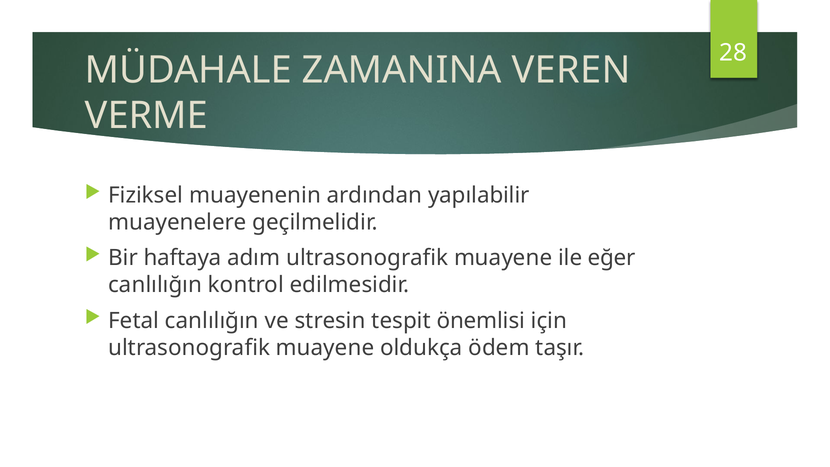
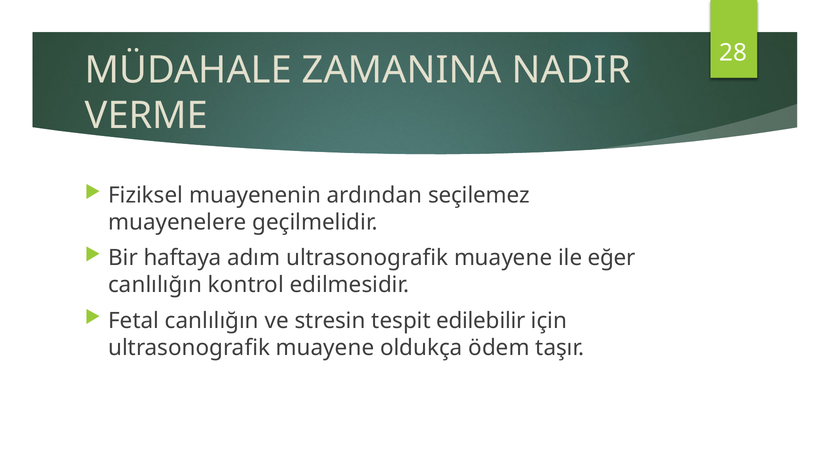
VEREN: VEREN -> NADIR
yapılabilir: yapılabilir -> seçilemez
önemlisi: önemlisi -> edilebilir
